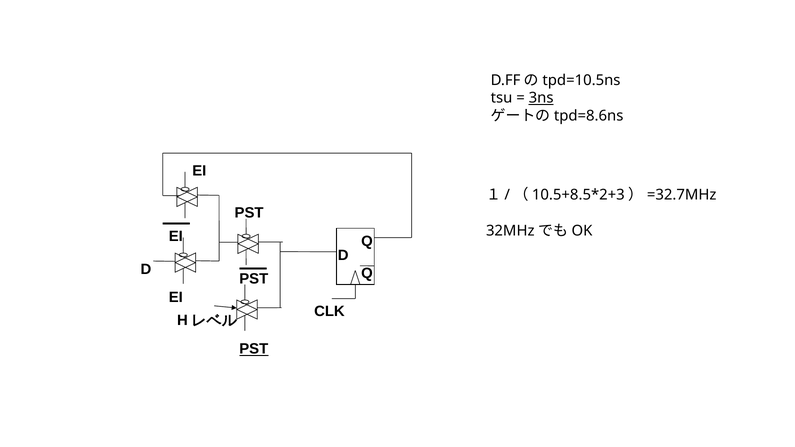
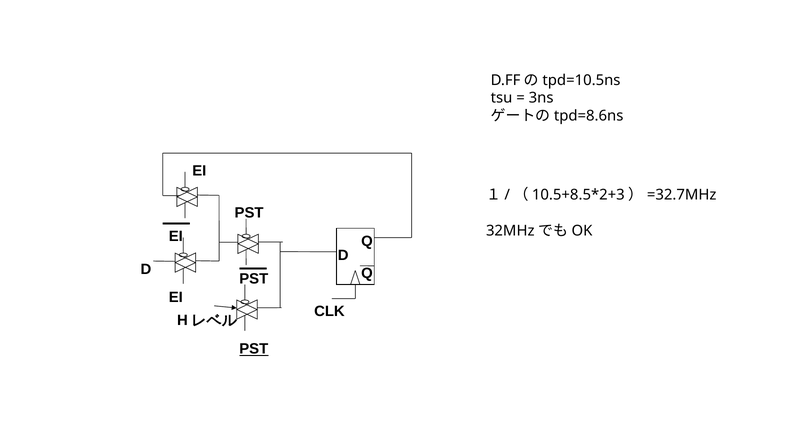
3ns underline: present -> none
